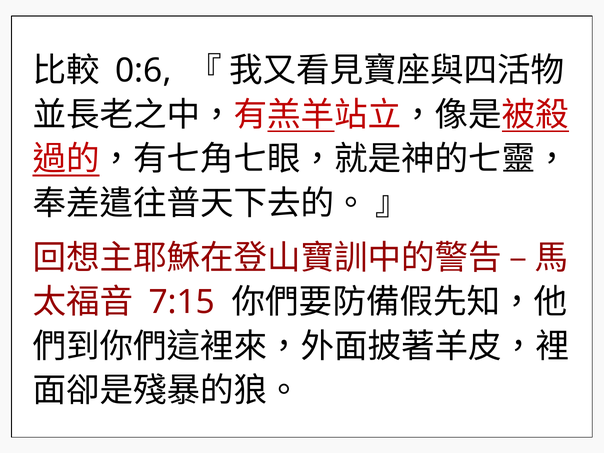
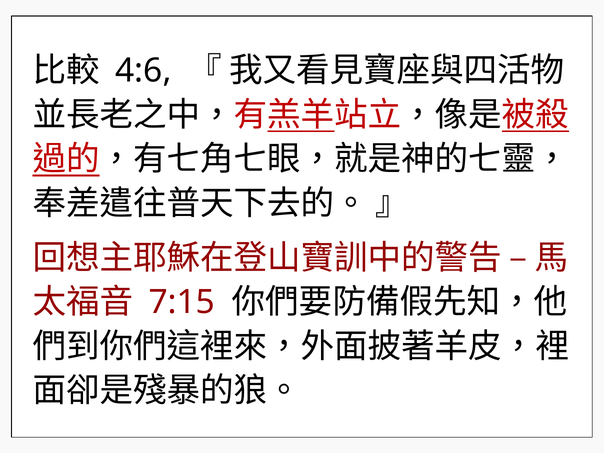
0:6: 0:6 -> 4:6
